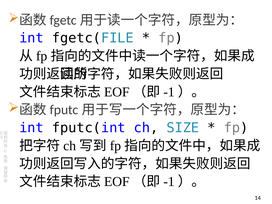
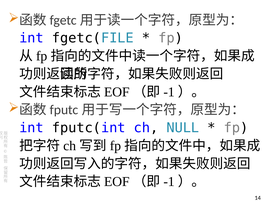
SIZE: SIZE -> NULL
